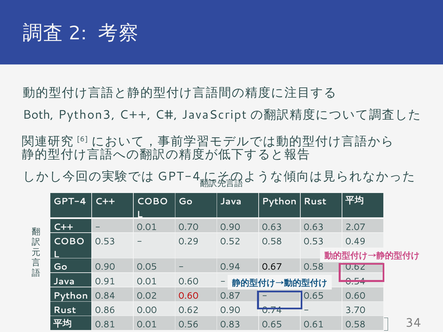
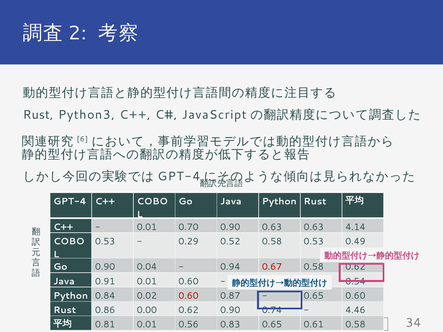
Both at (38, 115): Both -> Rust
2.07: 2.07 -> 4.14
0.05: 0.05 -> 0.04
0.67 colour: black -> red
3.70: 3.70 -> 4.46
